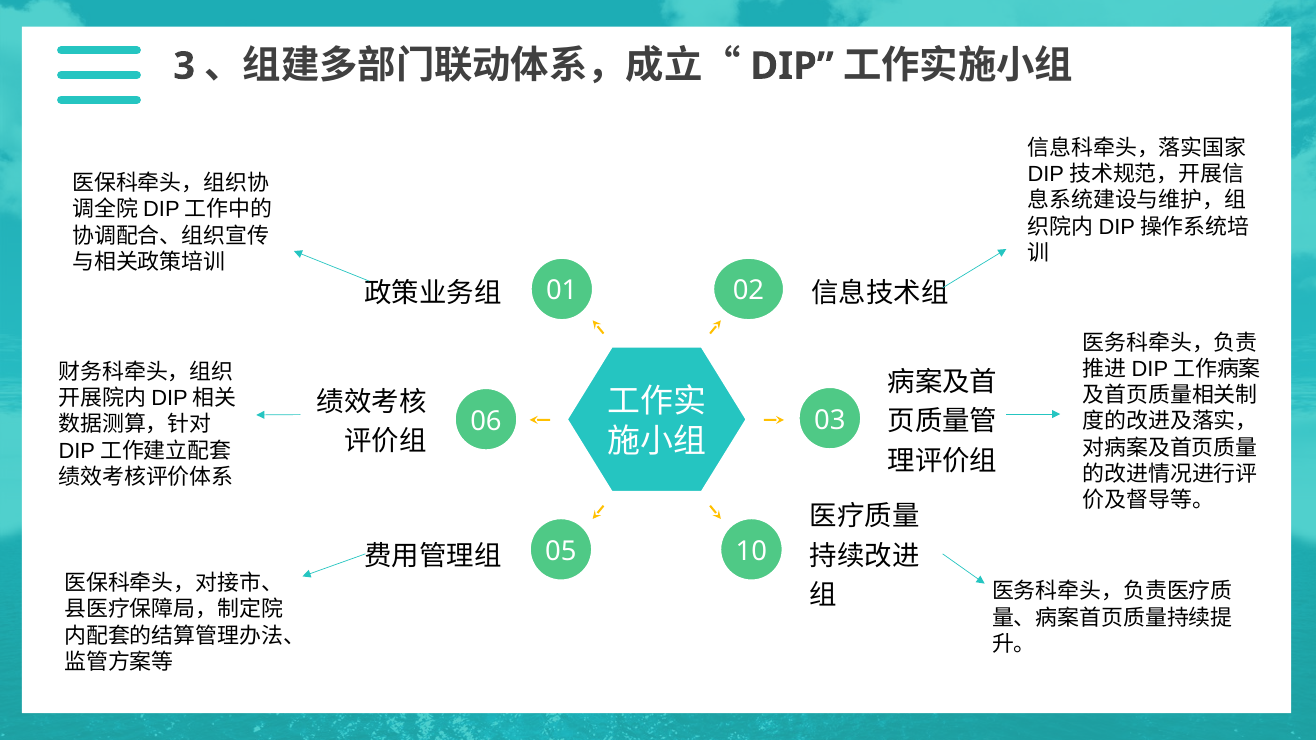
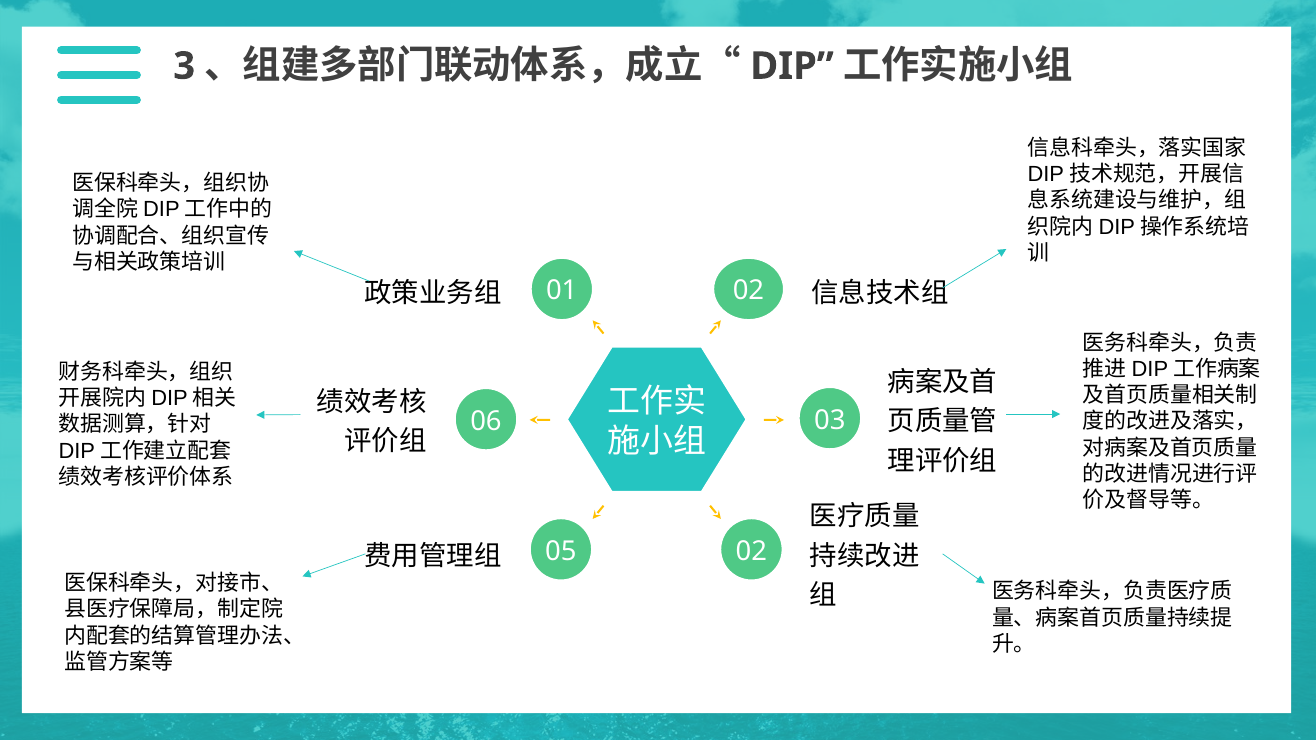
05 10: 10 -> 02
